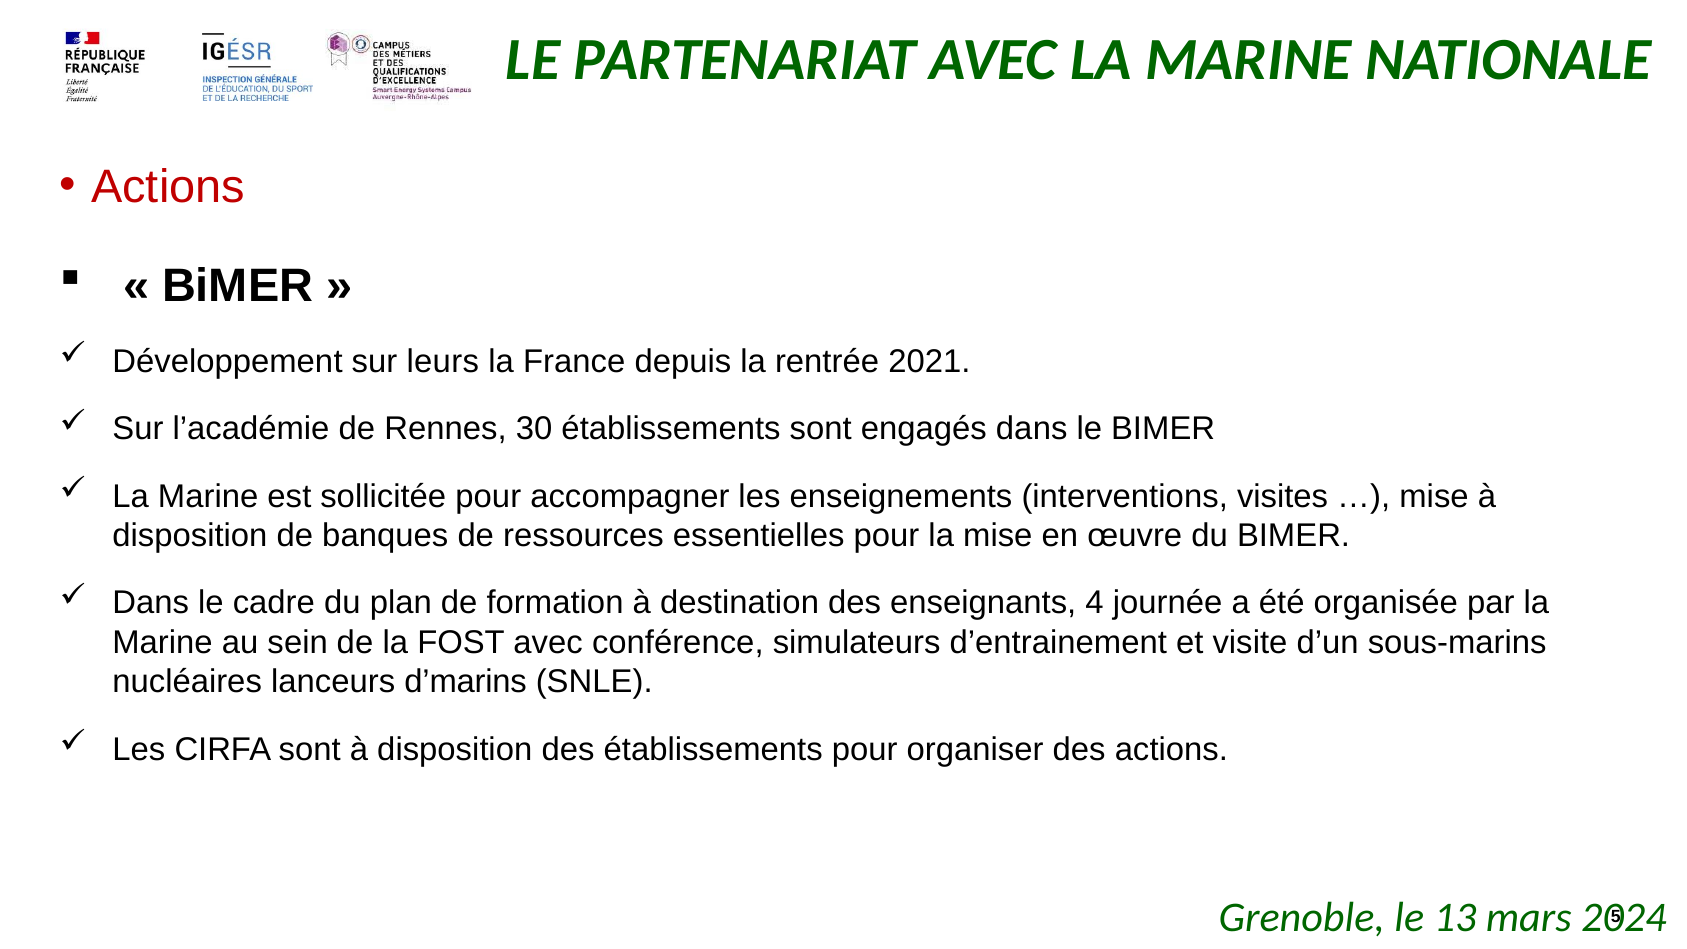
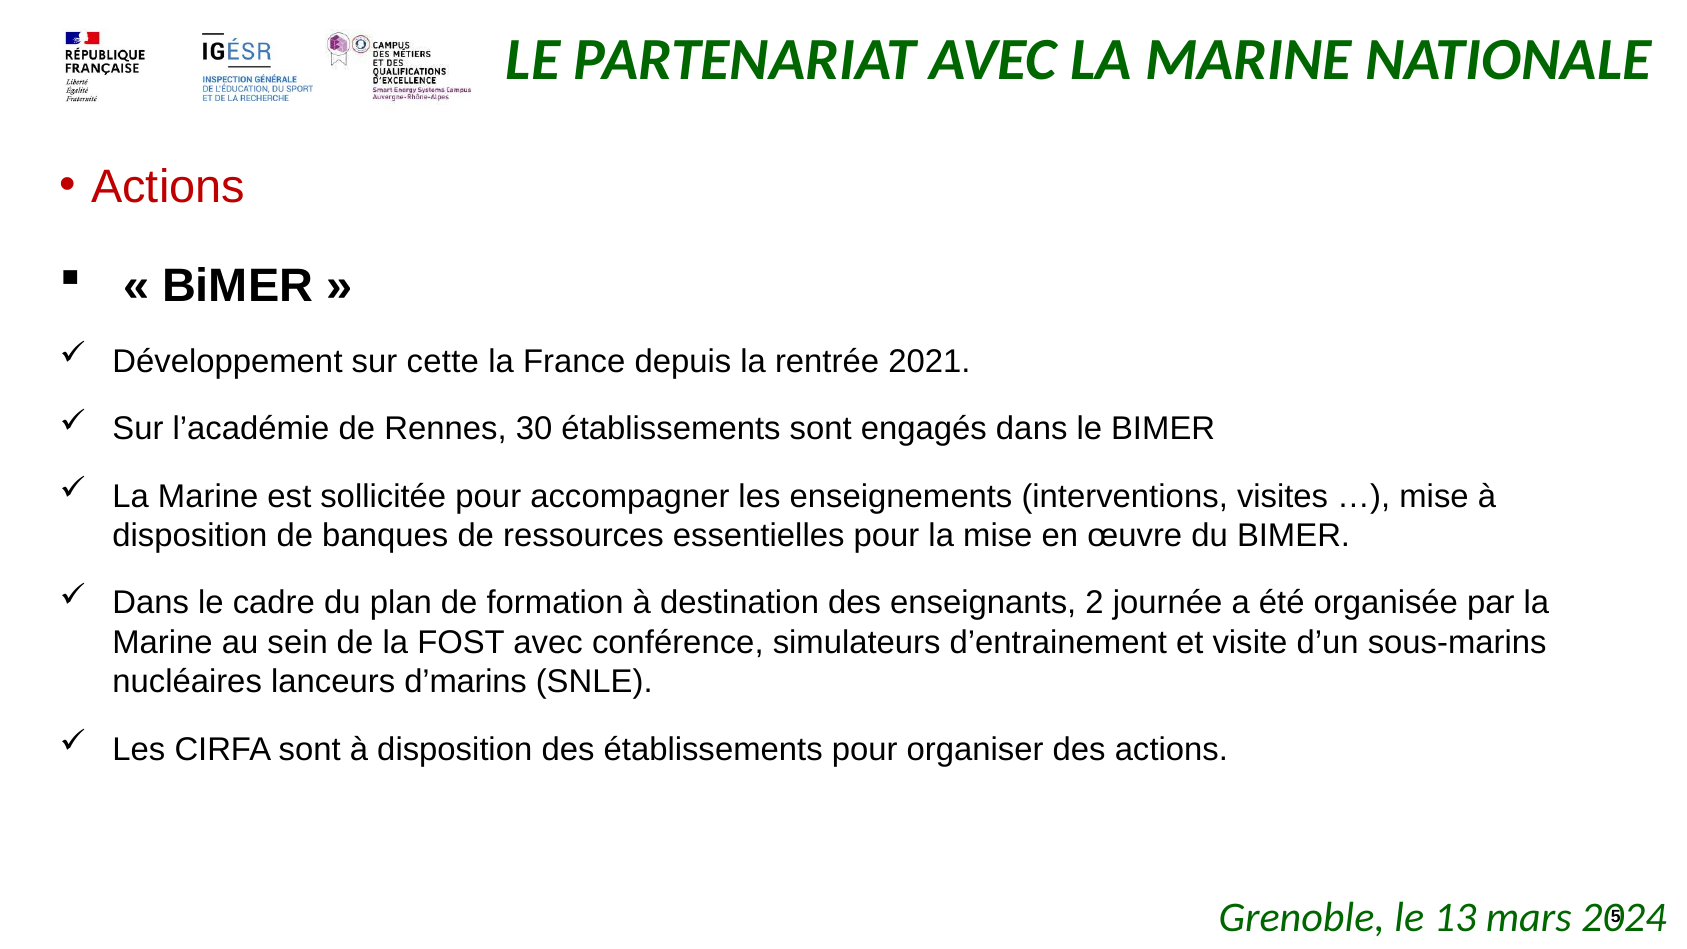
leurs: leurs -> cette
4: 4 -> 2
